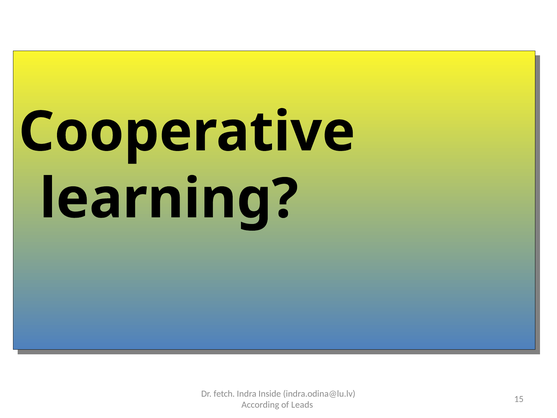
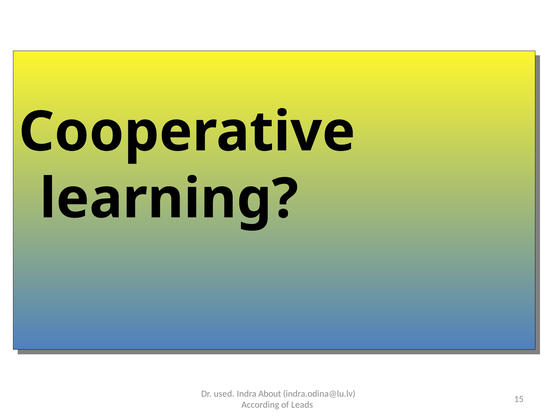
fetch: fetch -> used
Inside: Inside -> About
